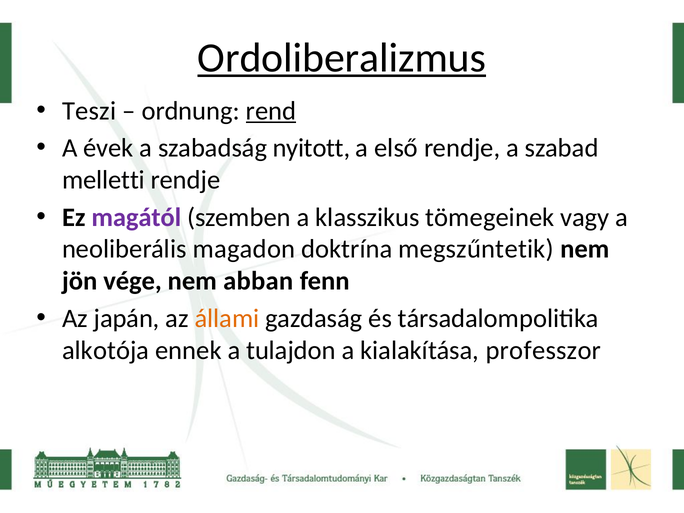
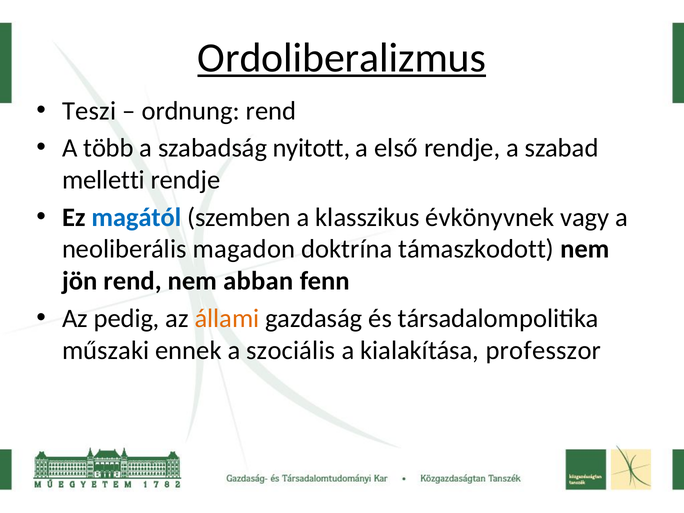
rend at (271, 111) underline: present -> none
évek: évek -> több
magától colour: purple -> blue
tömegeinek: tömegeinek -> évkönyvnek
megszűntetik: megszűntetik -> támaszkodott
jön vége: vége -> rend
japán: japán -> pedig
alkotója: alkotója -> műszaki
tulajdon: tulajdon -> szociális
